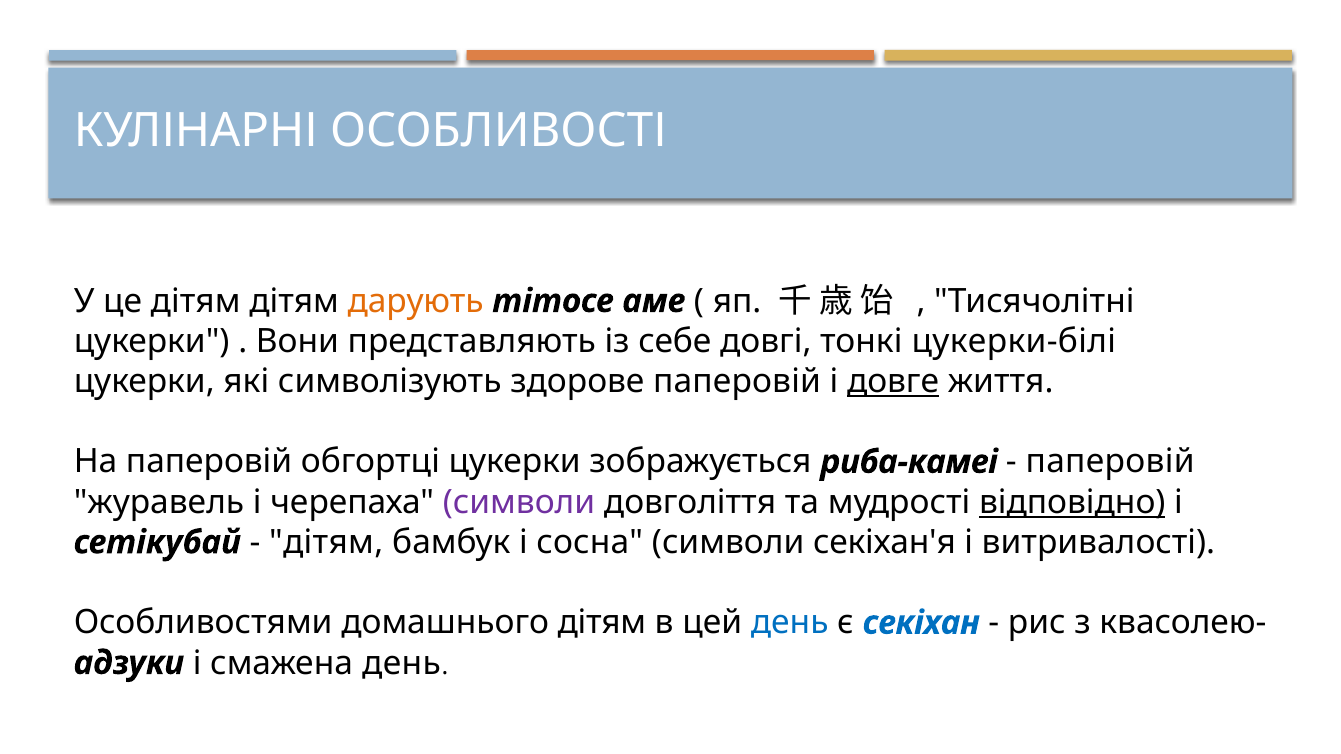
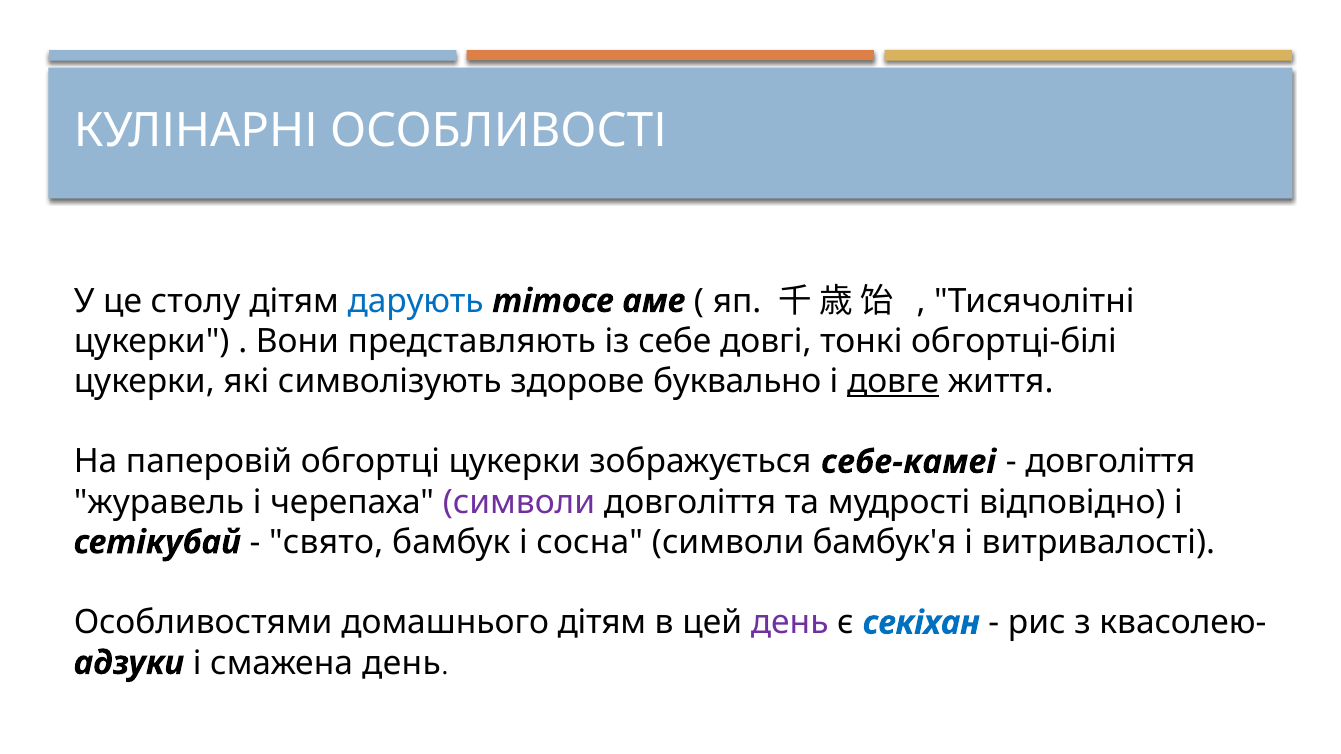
це дітям: дітям -> столу
дарують colour: orange -> blue
цукерки-білі: цукерки-білі -> обгортці-білі
здорове паперовій: паперовій -> буквально
риба-камеі: риба-камеі -> себе-камеі
паперовій at (1110, 462): паперовій -> довголіття
відповідно underline: present -> none
дітям at (326, 543): дітям -> свято
секіхан'я: секіхан'я -> бамбук'я
день at (790, 623) colour: blue -> purple
